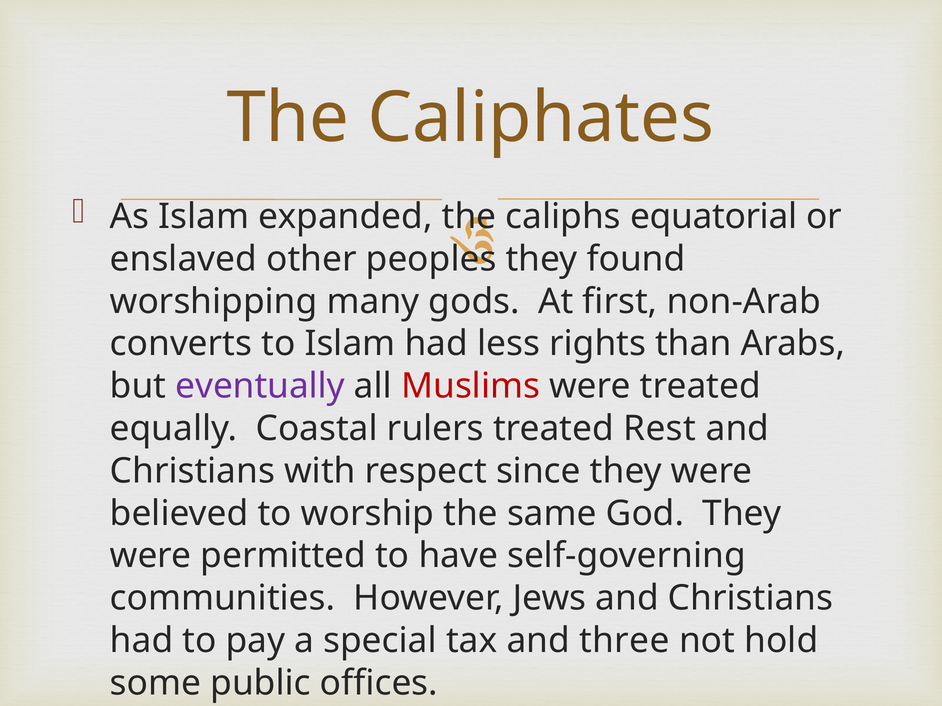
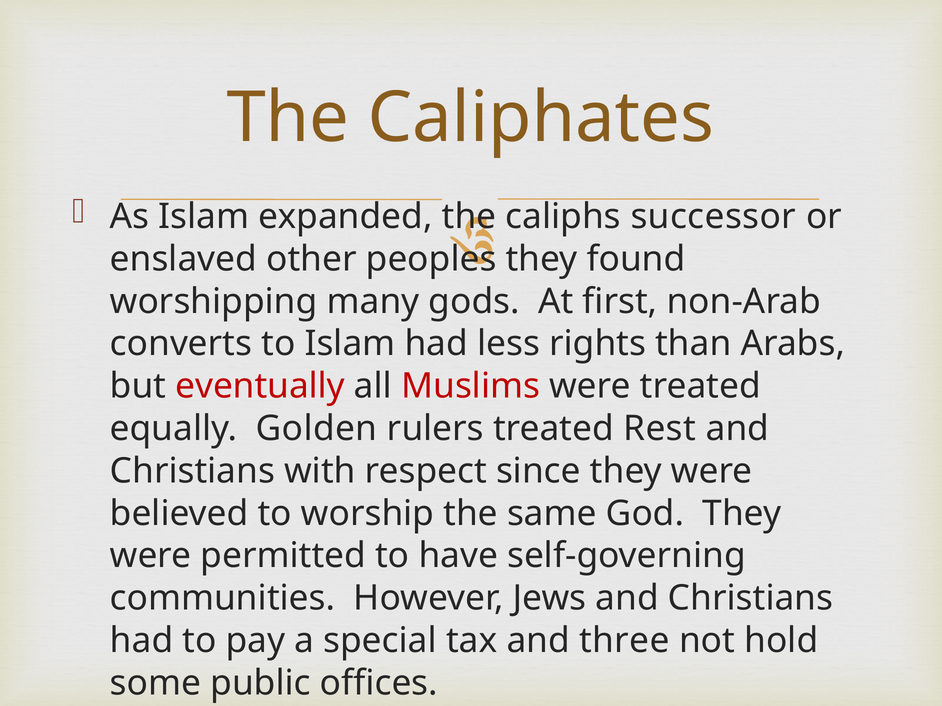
equatorial: equatorial -> successor
eventually colour: purple -> red
Coastal: Coastal -> Golden
